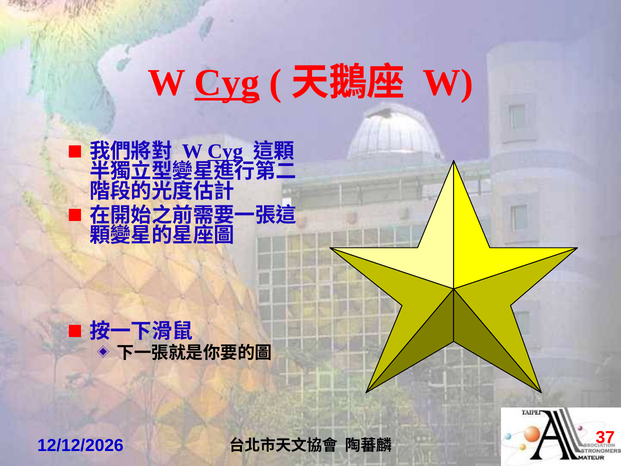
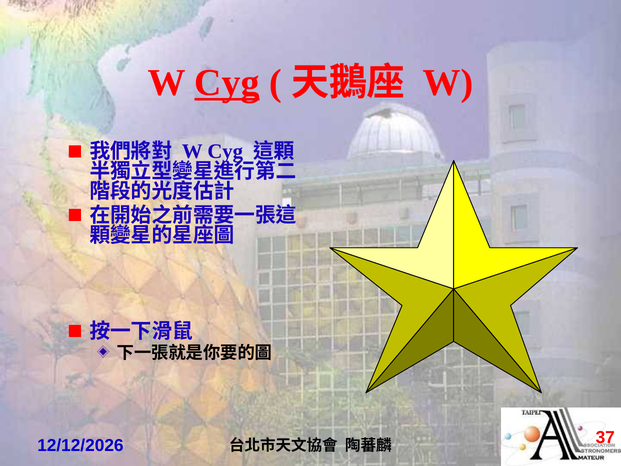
Cyg at (225, 151) underline: present -> none
